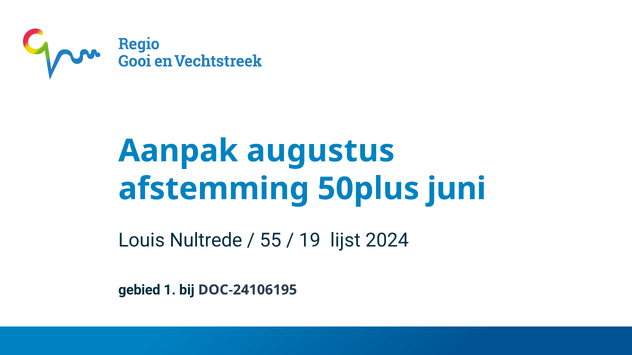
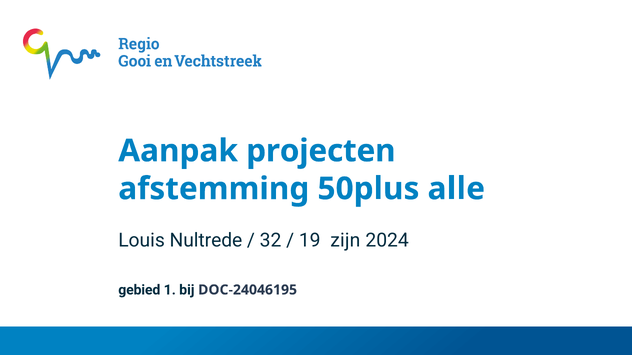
augustus: augustus -> projecten
juni: juni -> alle
55: 55 -> 32
lijst: lijst -> zijn
DOC-24106195: DOC-24106195 -> DOC-24046195
